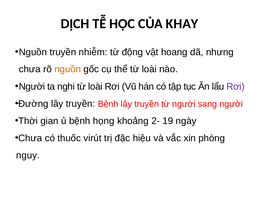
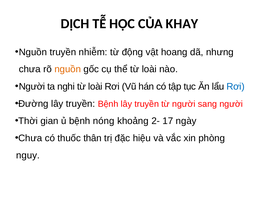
Rơi at (236, 87) colour: purple -> blue
họng: họng -> nóng
19: 19 -> 17
virút: virút -> thân
